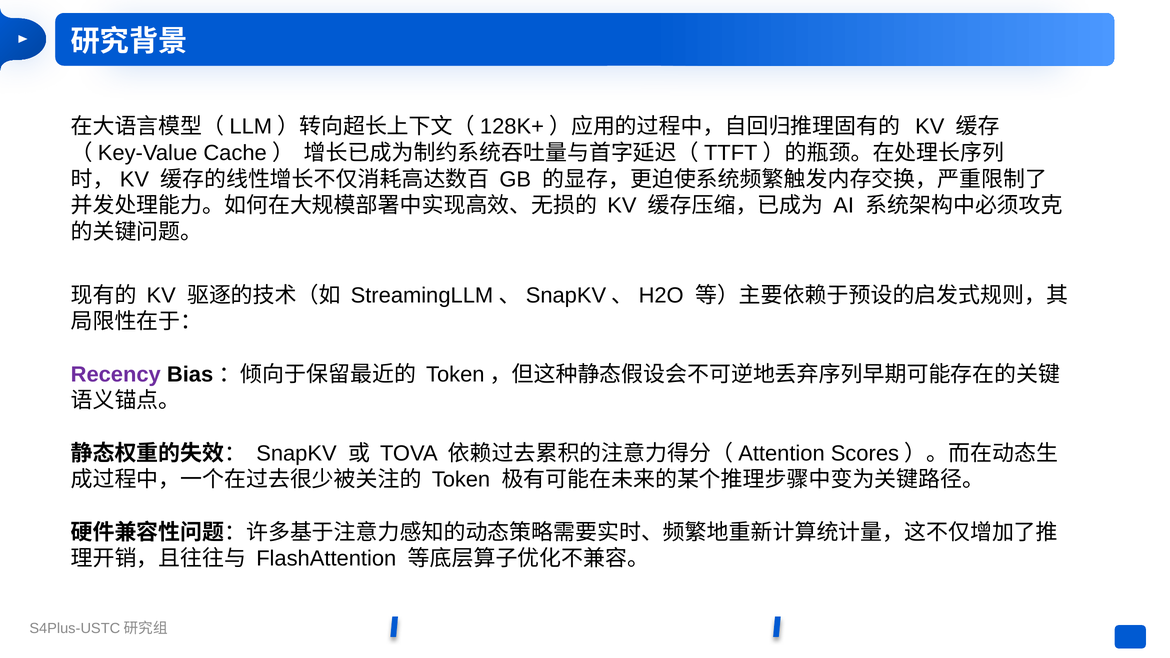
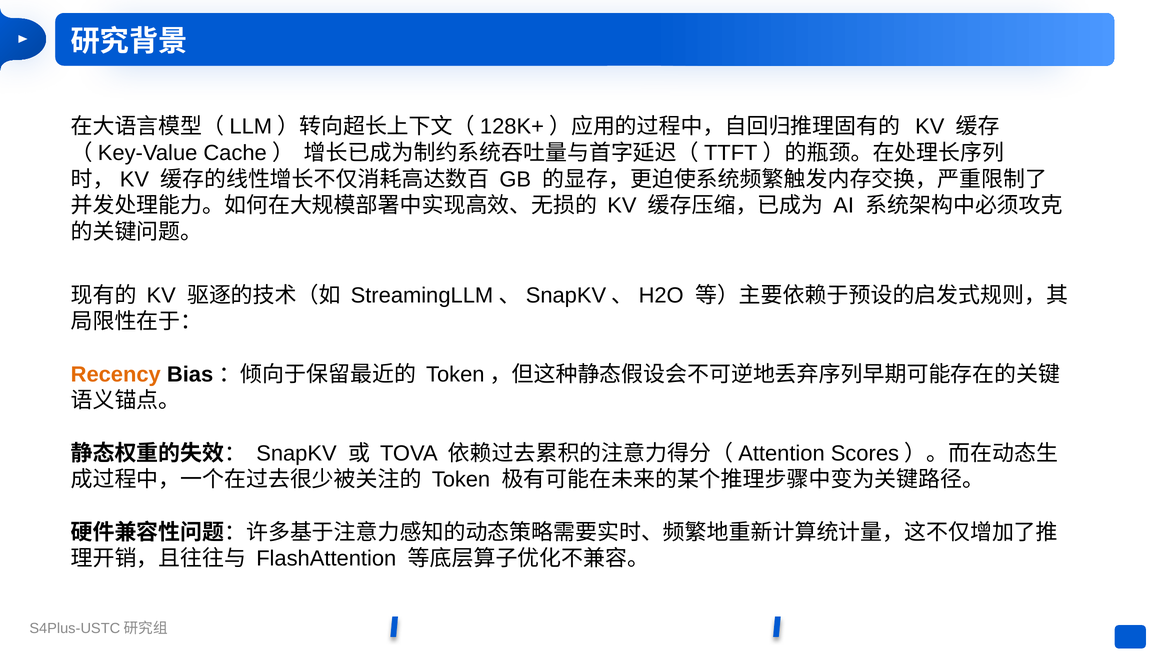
Recency colour: purple -> orange
